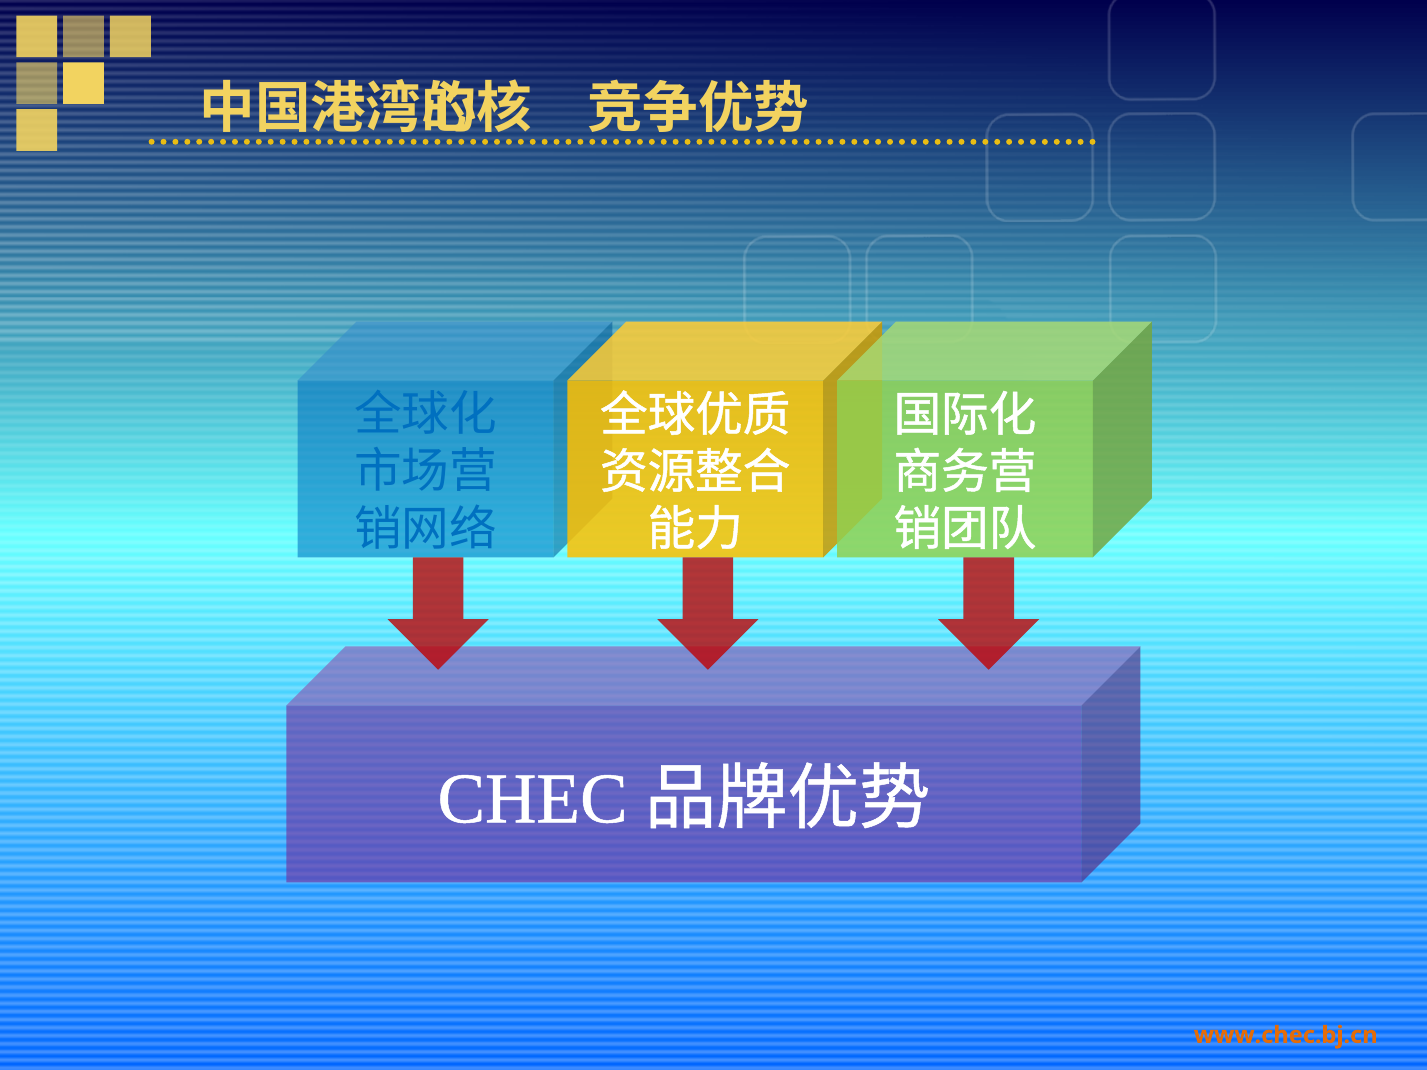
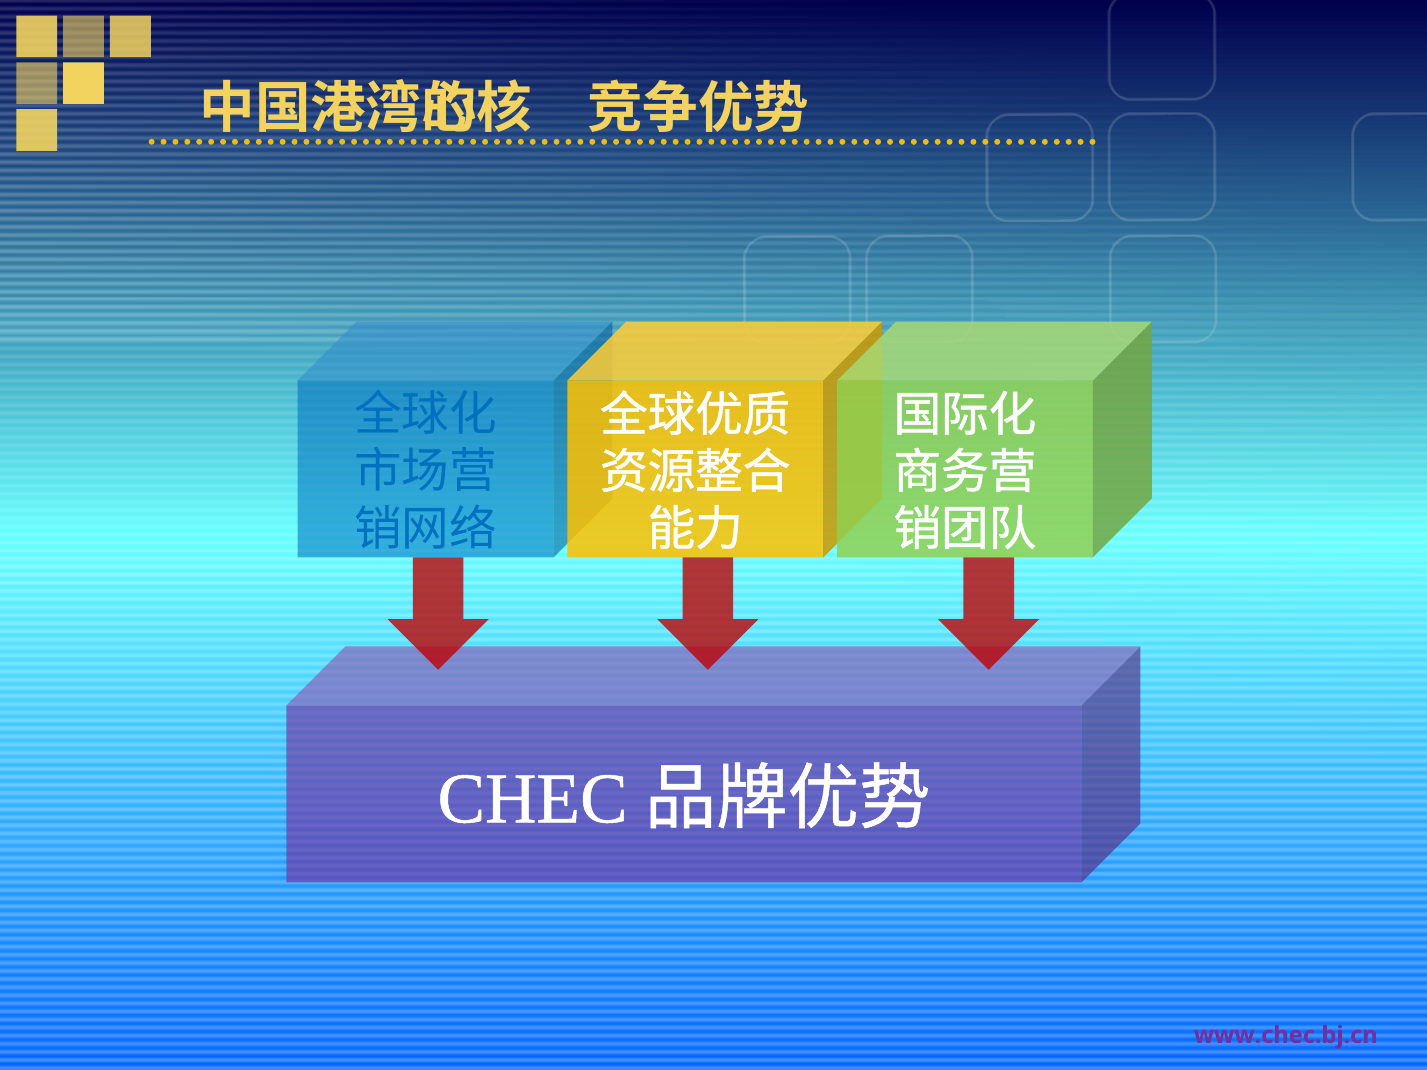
www.chec.bj.cn colour: orange -> purple
